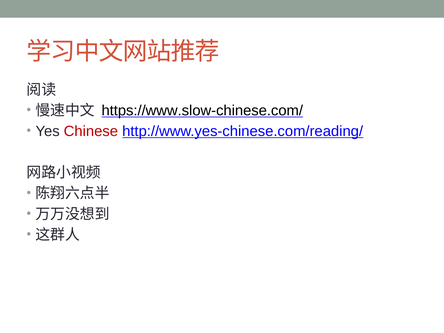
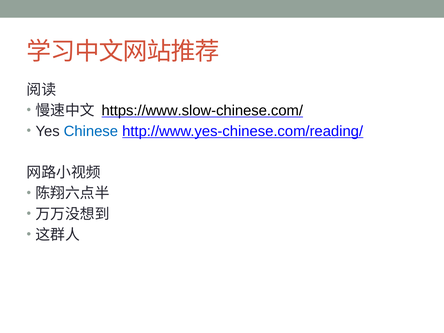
Chinese colour: red -> blue
